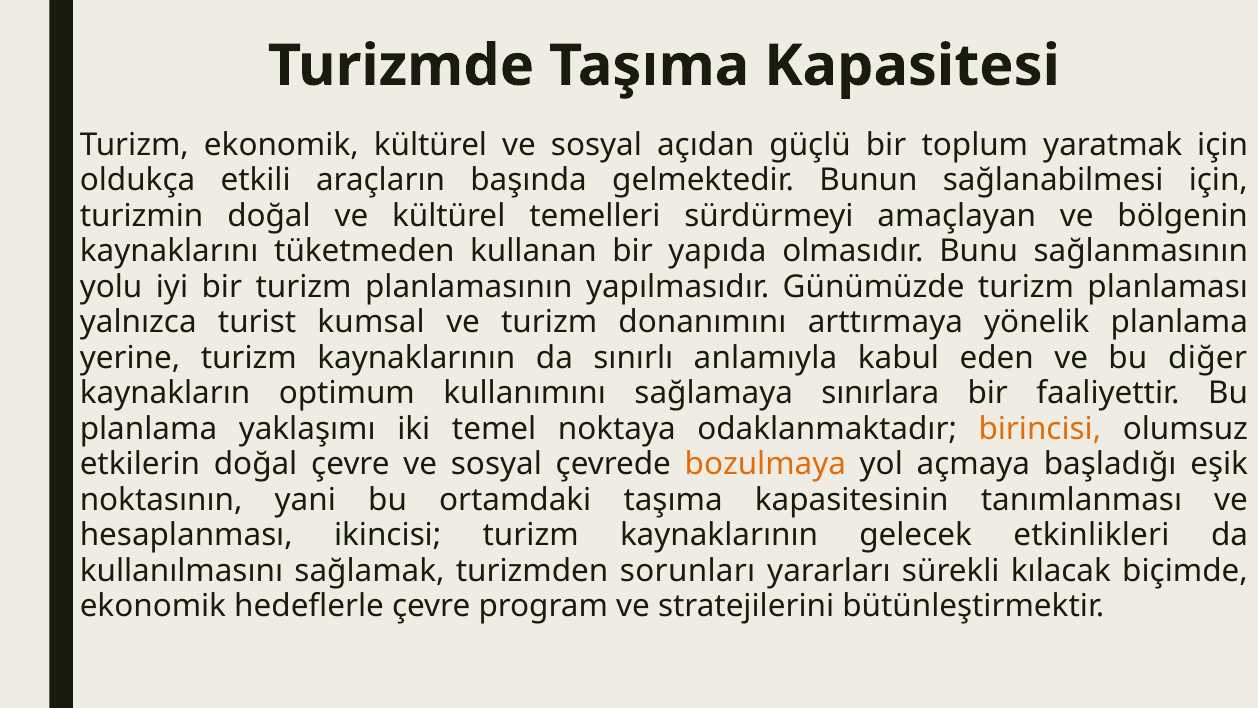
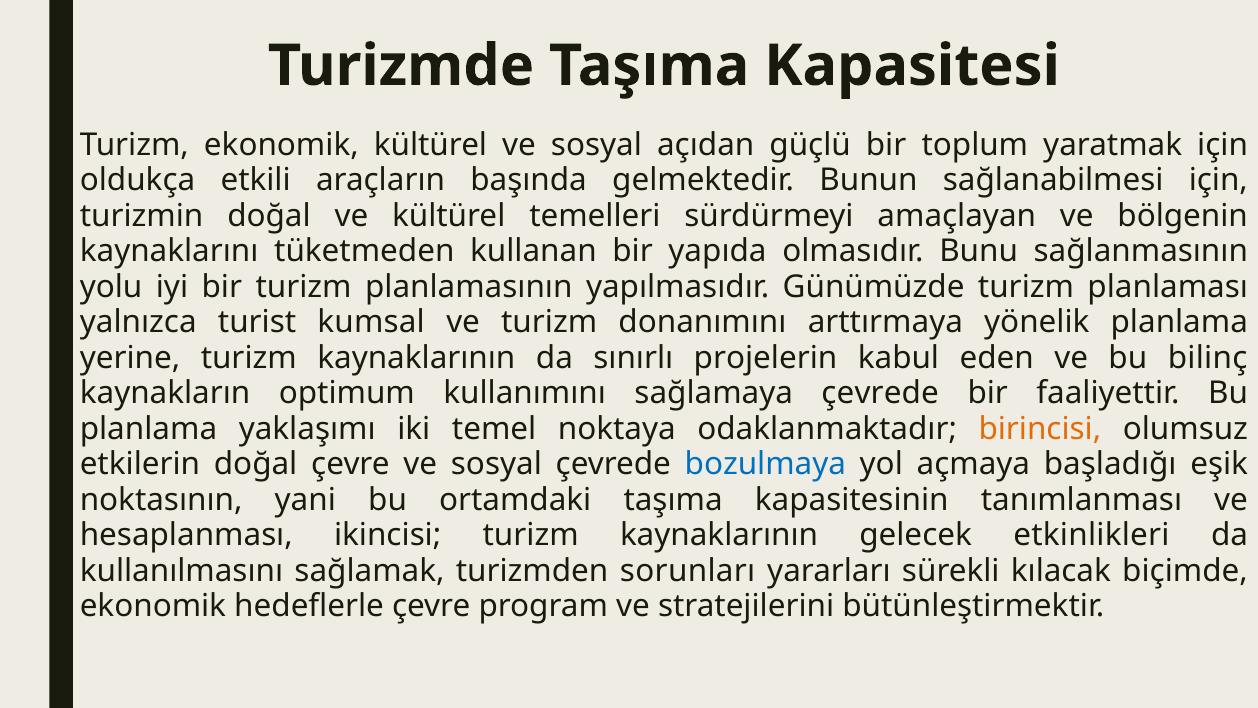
anlamıyla: anlamıyla -> projelerin
diğer: diğer -> bilinç
sağlamaya sınırlara: sınırlara -> çevrede
bozulmaya colour: orange -> blue
